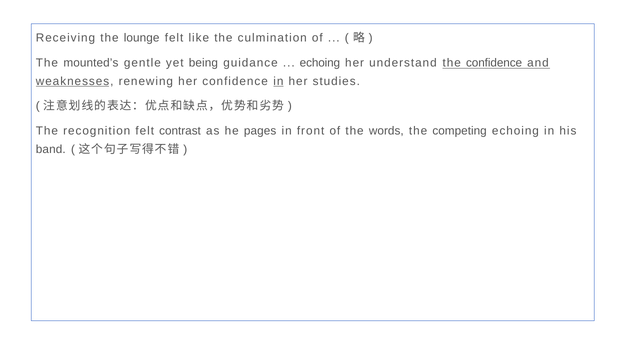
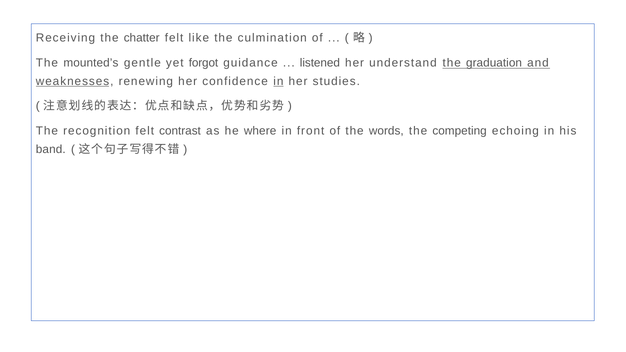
lounge: lounge -> chatter
being: being -> forgot
echoing at (320, 63): echoing -> listened
the confidence: confidence -> graduation
pages: pages -> where
